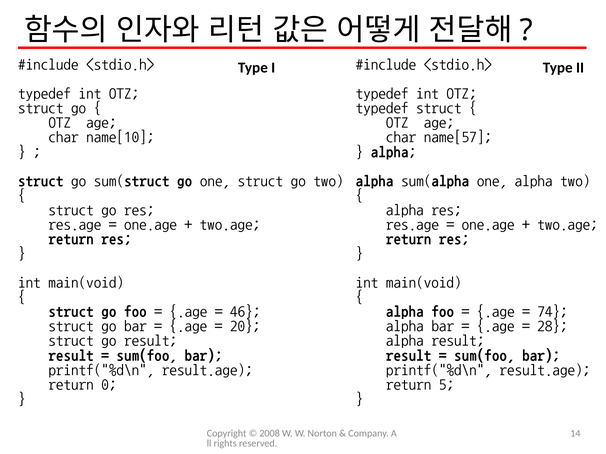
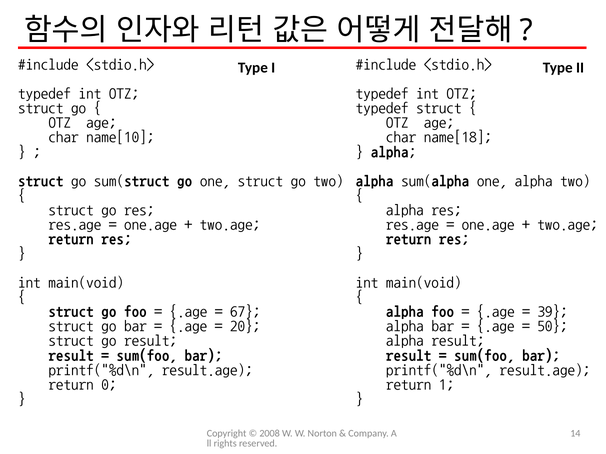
name[57: name[57 -> name[18
46: 46 -> 67
74: 74 -> 39
28: 28 -> 50
5: 5 -> 1
